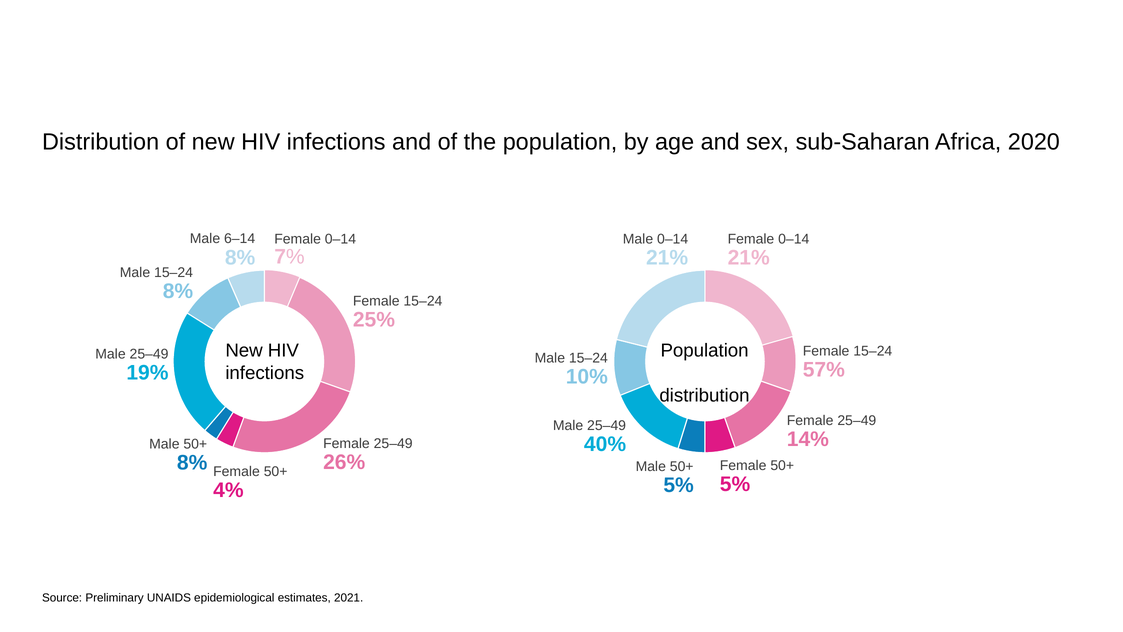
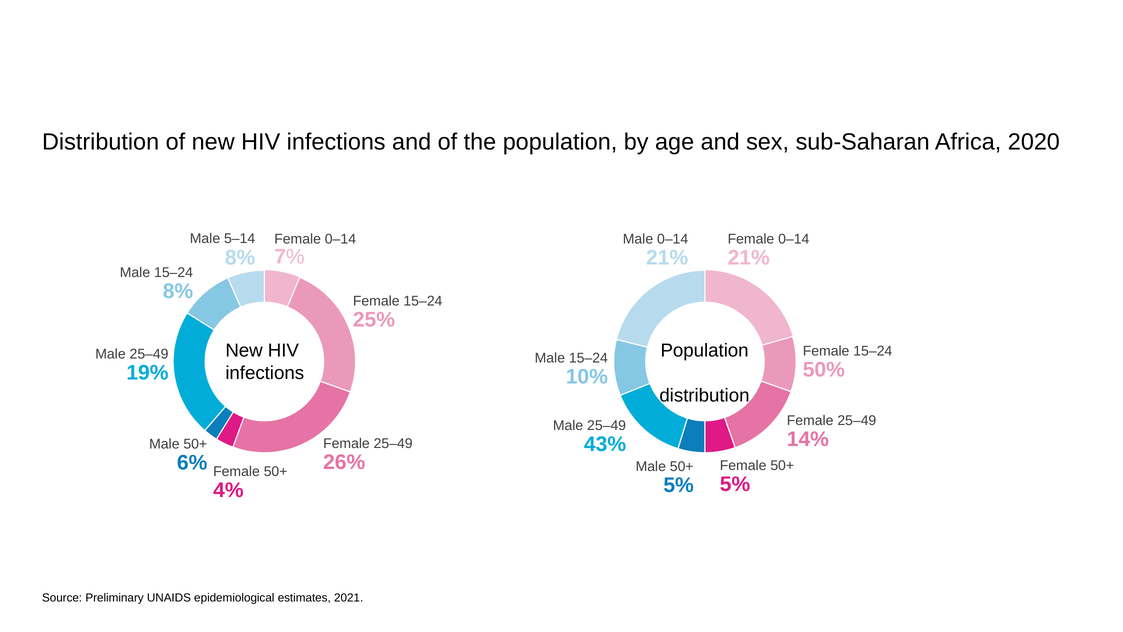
6–14: 6–14 -> 5–14
57%: 57% -> 50%
40%: 40% -> 43%
8% at (192, 463): 8% -> 6%
